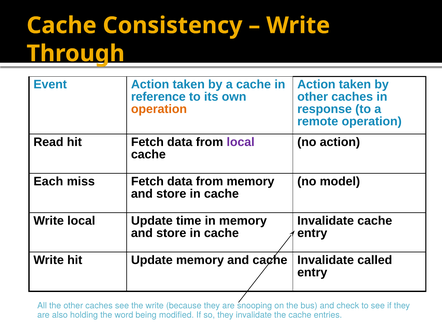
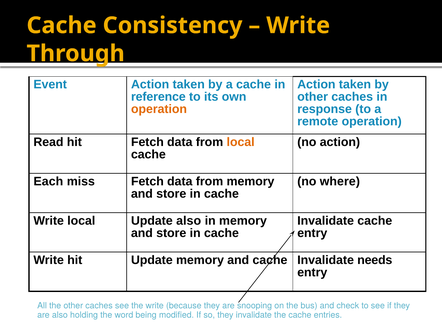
local at (241, 142) colour: purple -> orange
model: model -> where
Update time: time -> also
called: called -> needs
